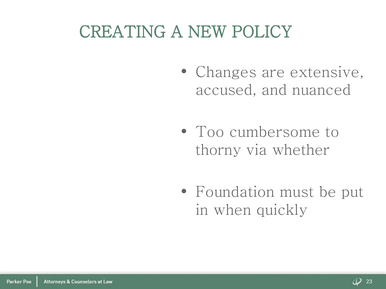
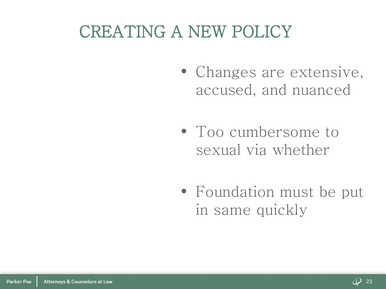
thorny: thorny -> sexual
when: when -> same
